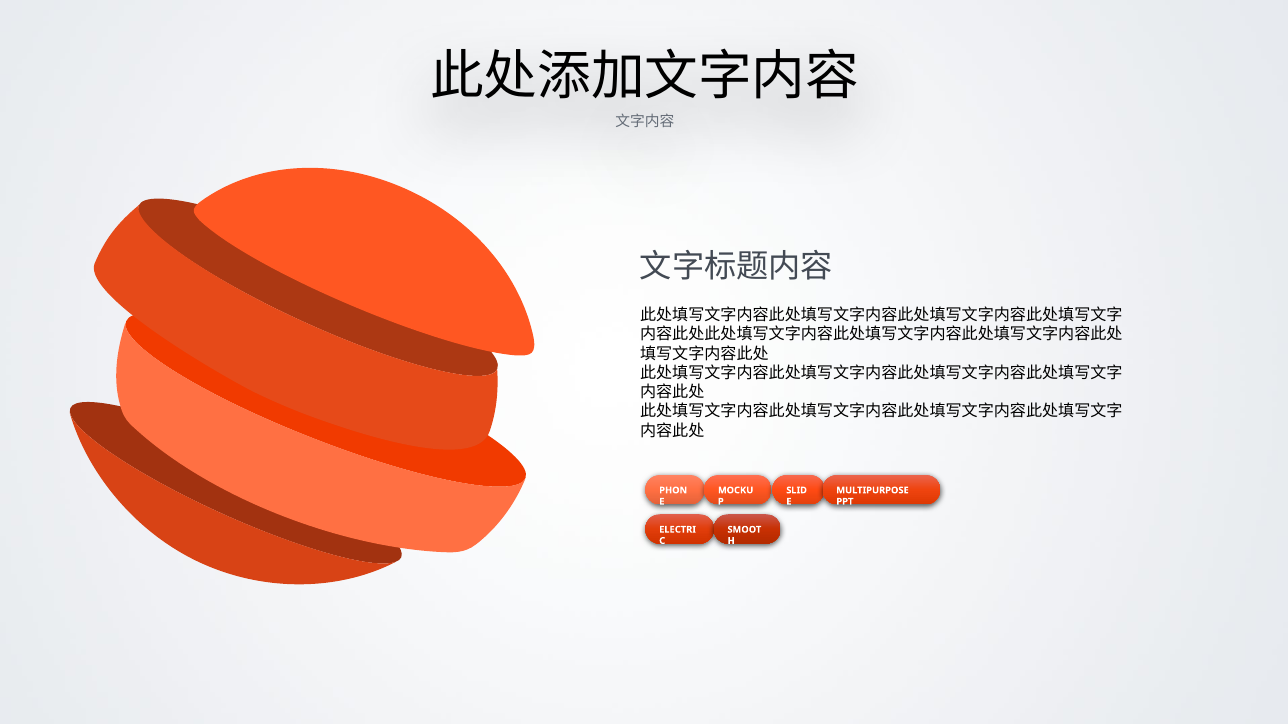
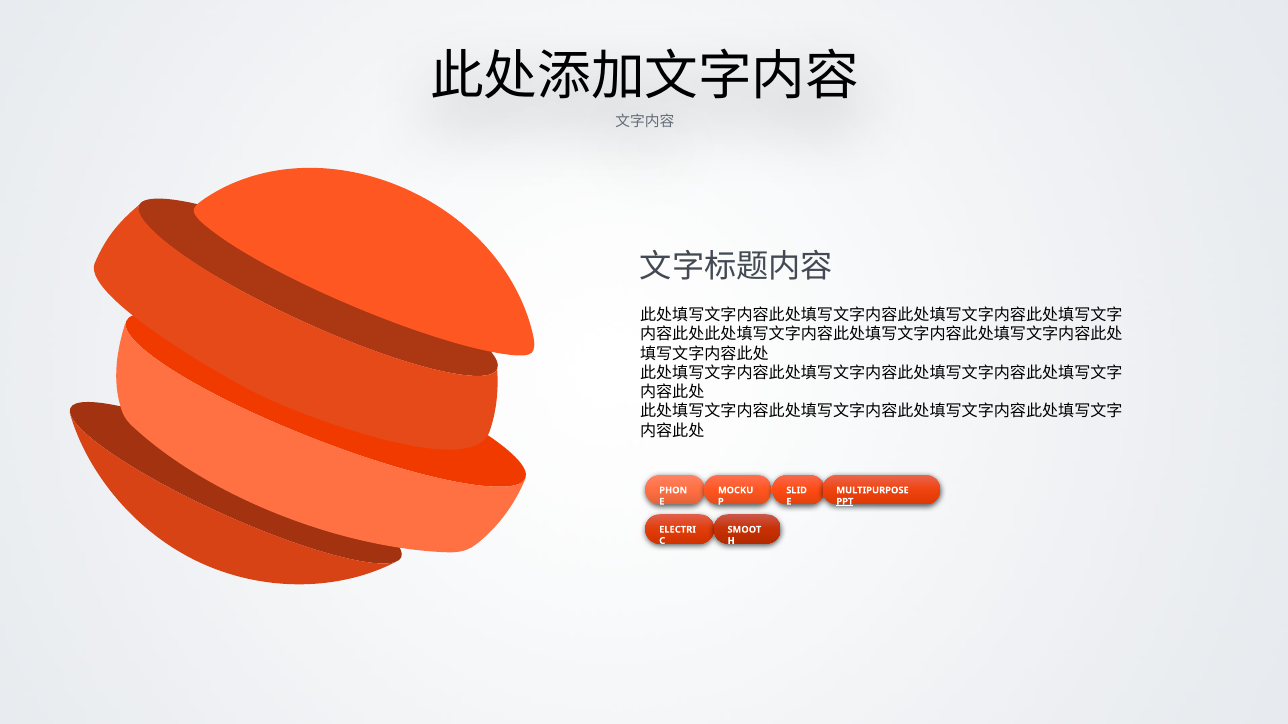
PPT underline: none -> present
